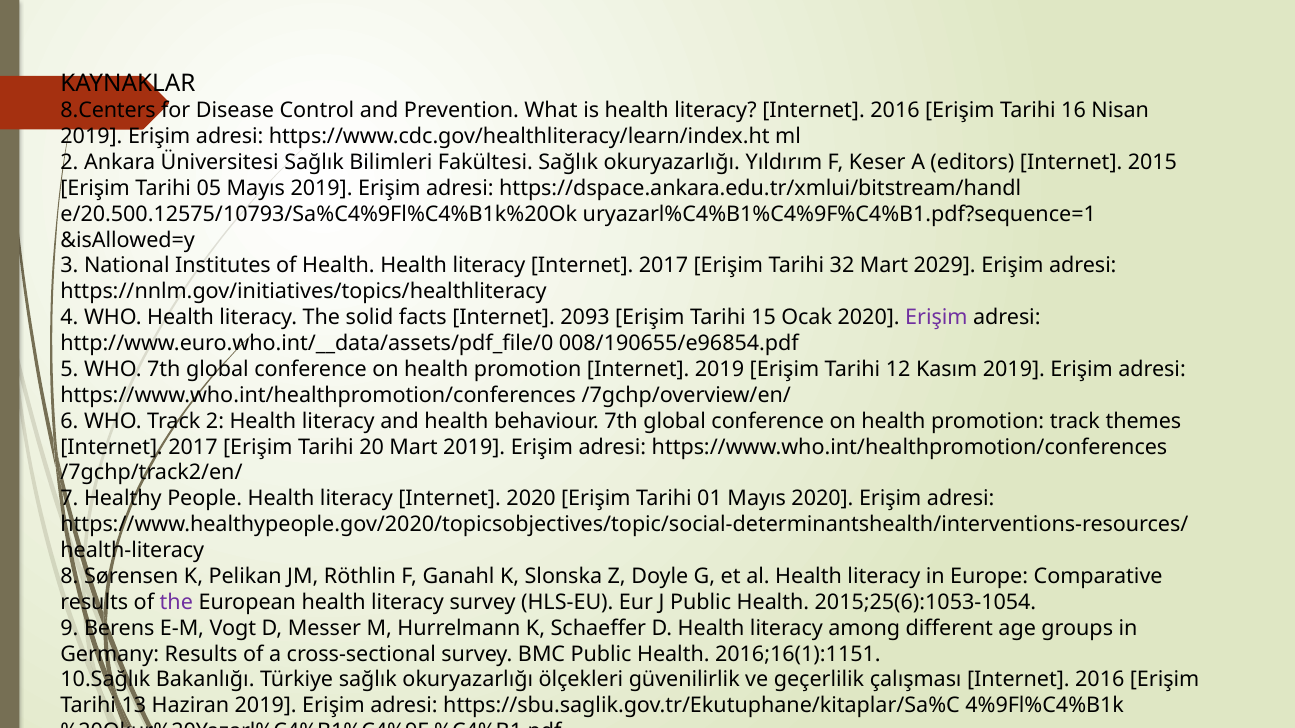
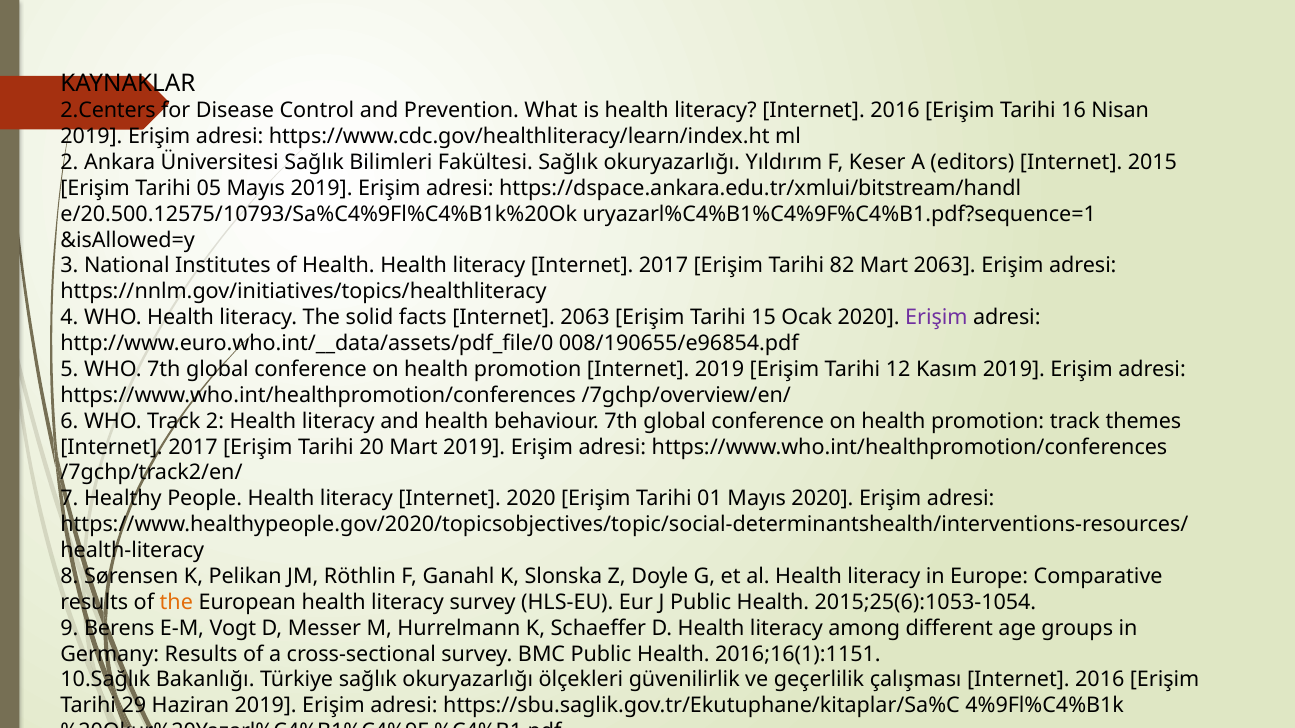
8.Centers: 8.Centers -> 2.Centers
32: 32 -> 82
Mart 2029: 2029 -> 2063
Internet 2093: 2093 -> 2063
the at (176, 603) colour: purple -> orange
13: 13 -> 29
